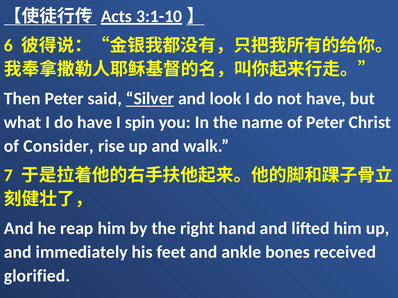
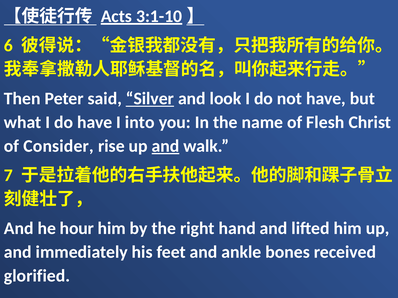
spin: spin -> into
of Peter: Peter -> Flesh
and at (165, 146) underline: none -> present
reap: reap -> hour
